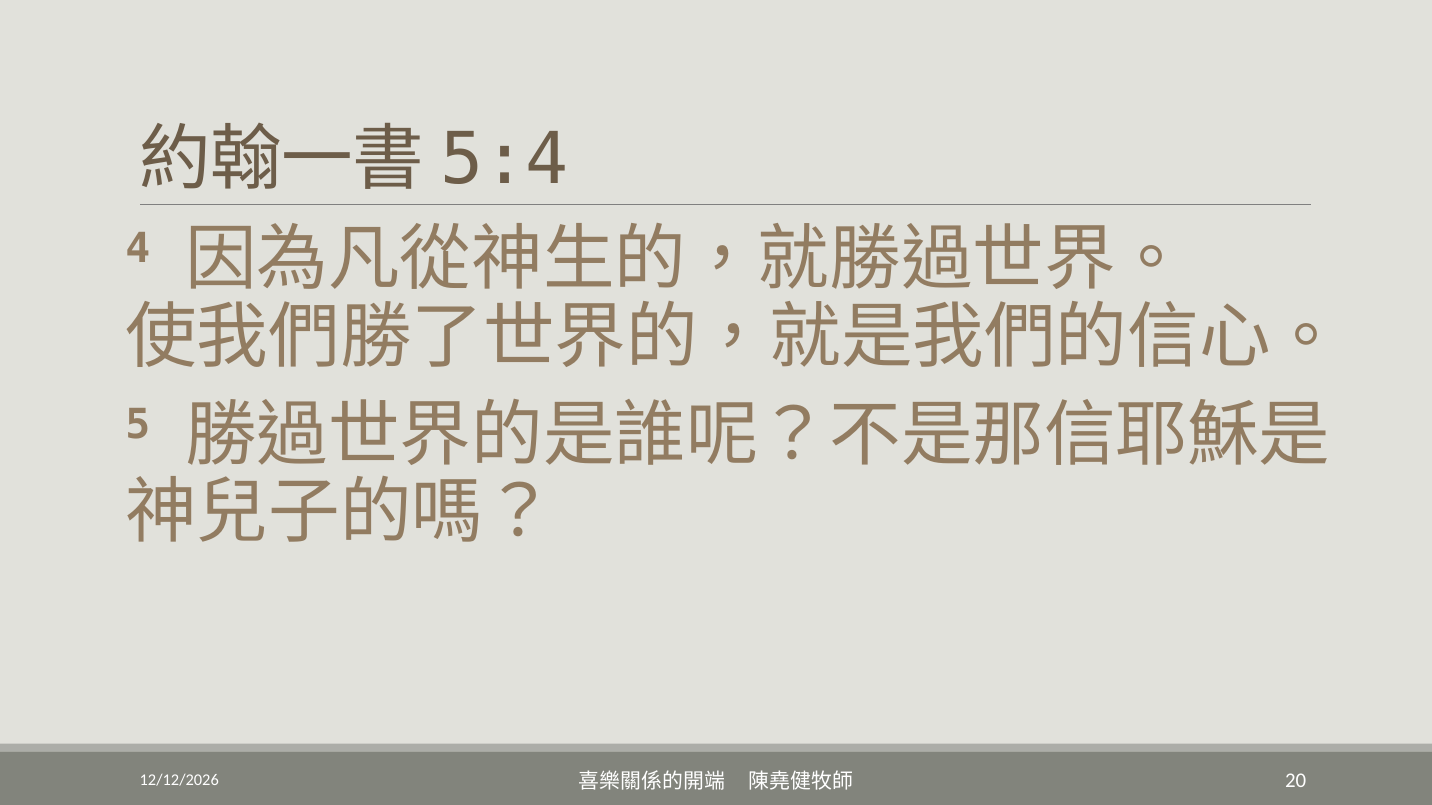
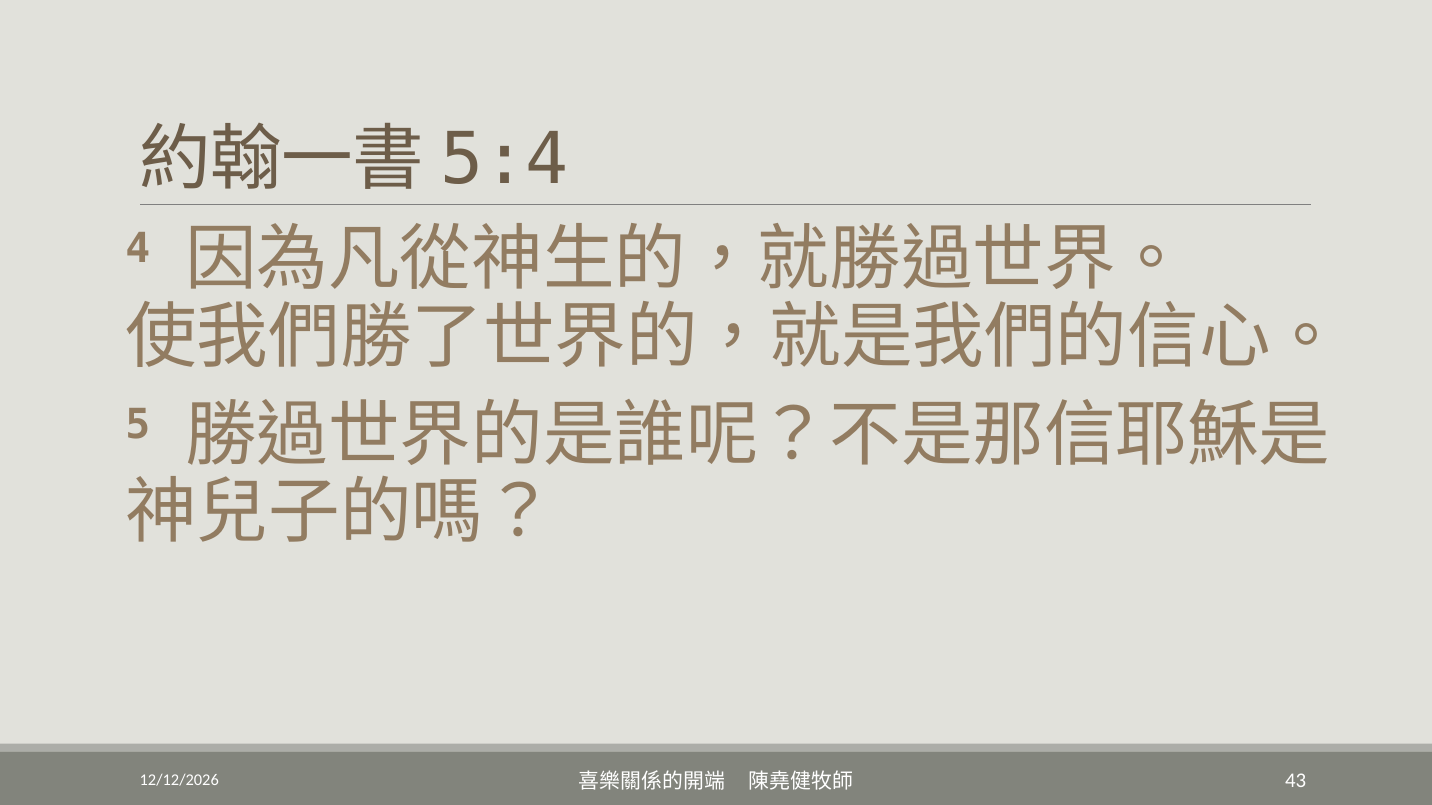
20: 20 -> 43
